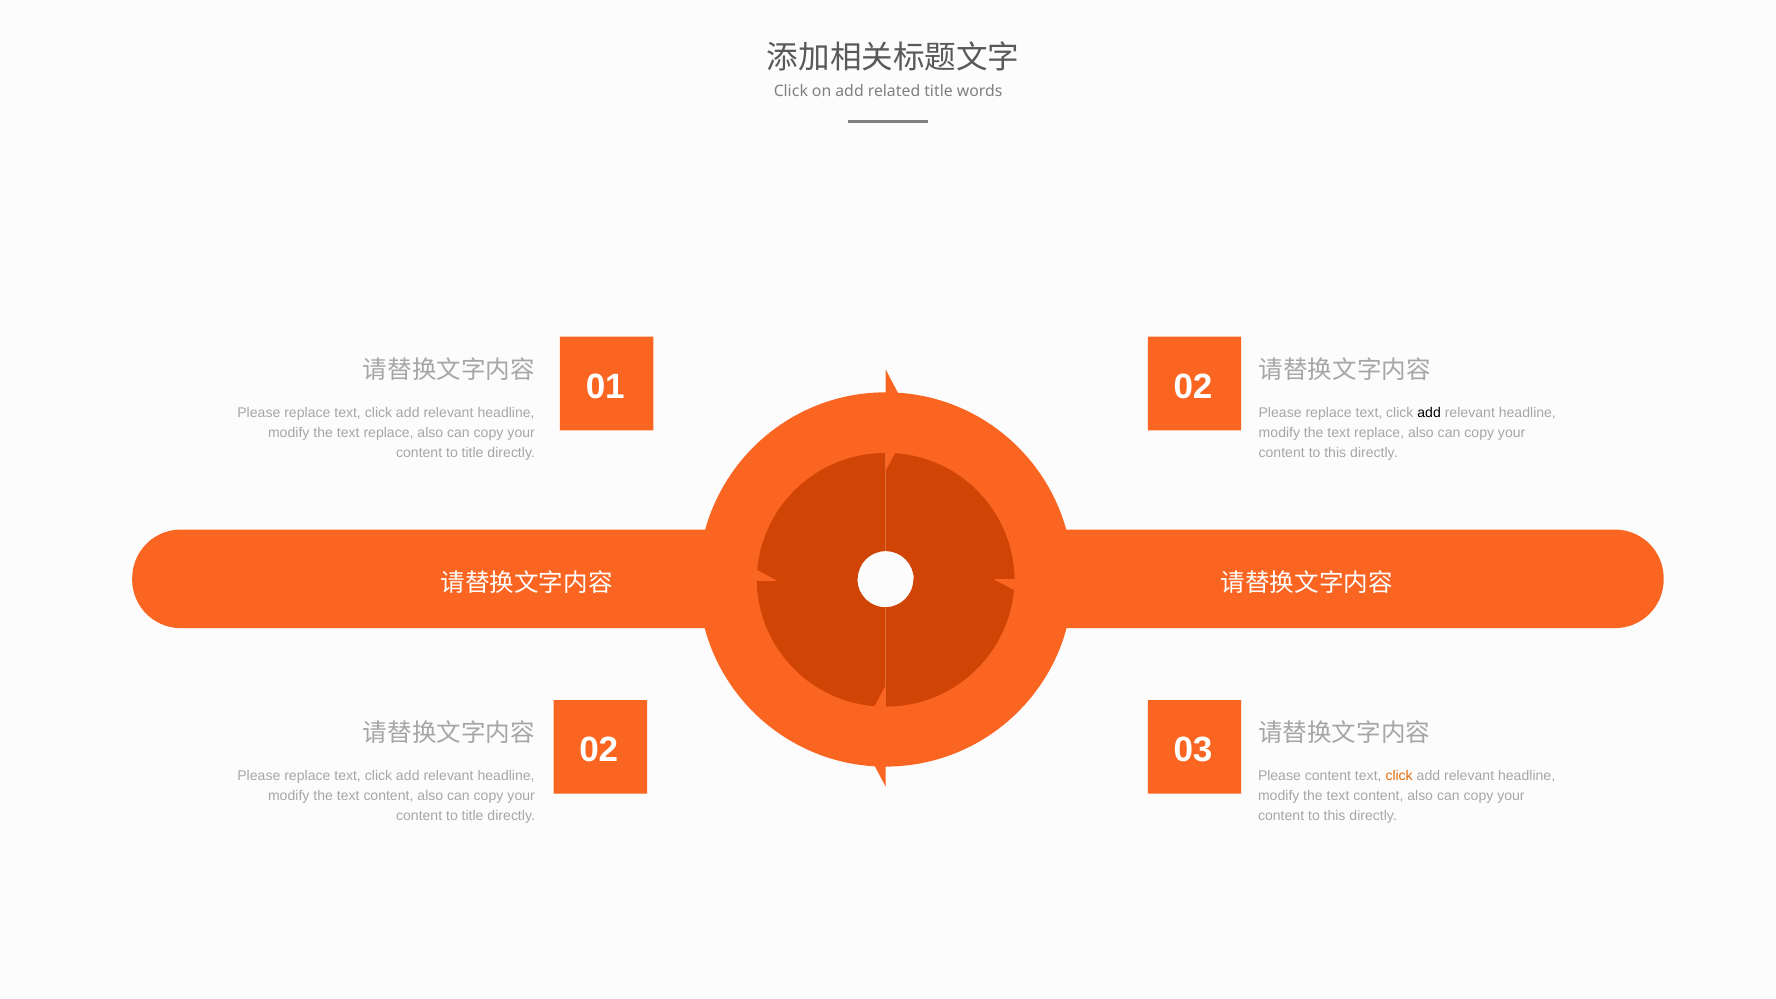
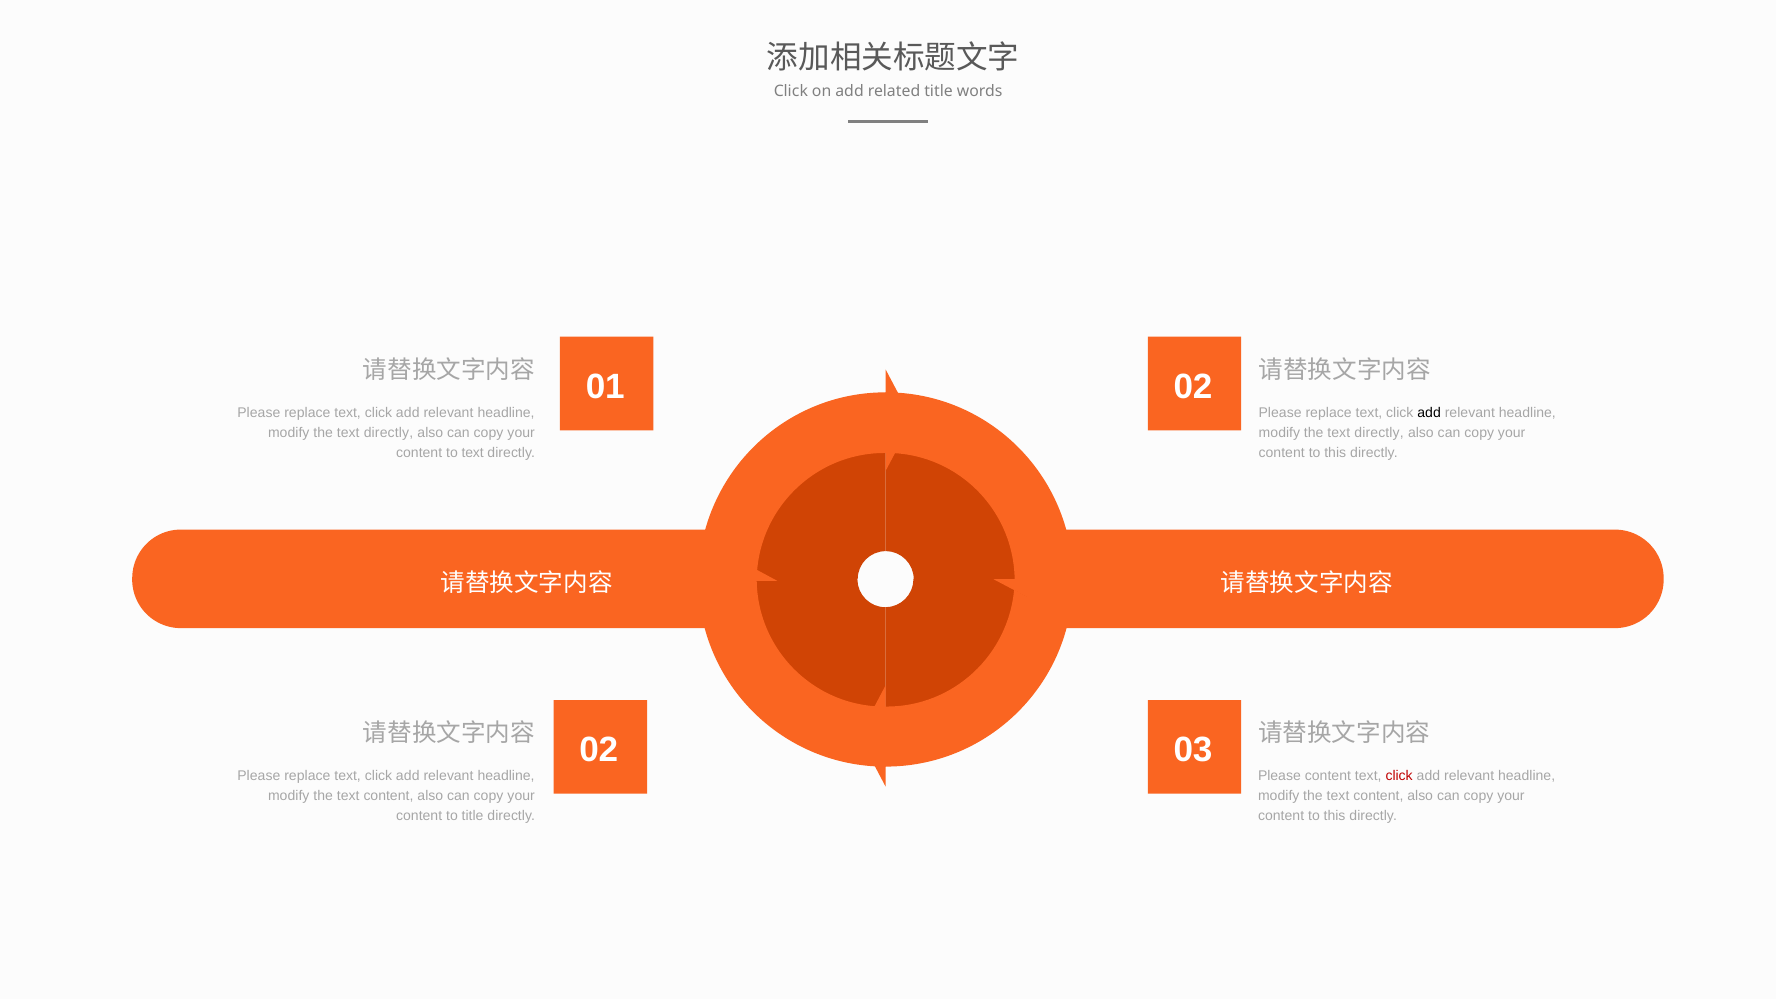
replace at (389, 433): replace -> directly
replace at (1379, 433): replace -> directly
title at (473, 453): title -> text
click at (1399, 776) colour: orange -> red
